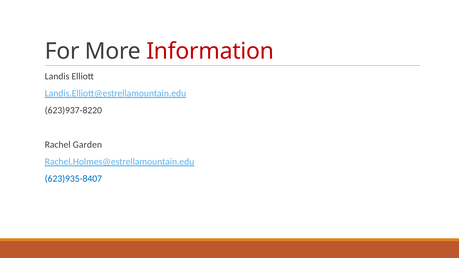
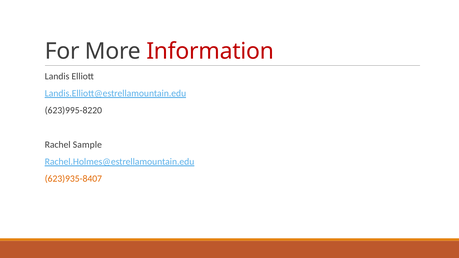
623)937-8220: 623)937-8220 -> 623)995-8220
Garden: Garden -> Sample
623)935-8407 colour: blue -> orange
